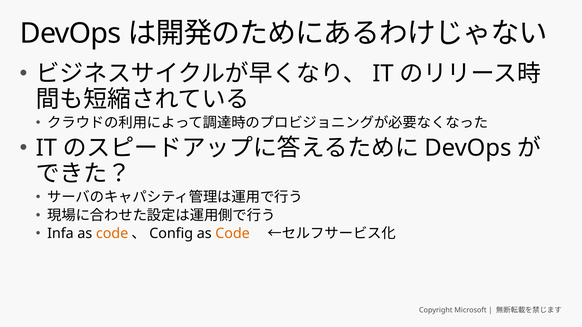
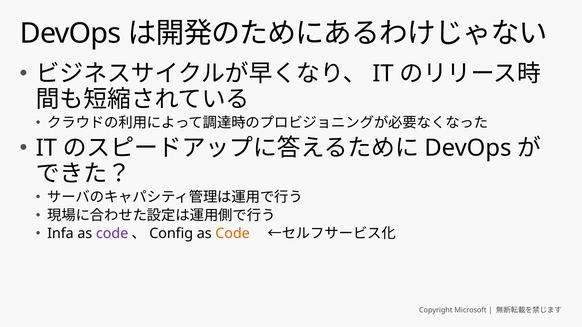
code at (112, 234) colour: orange -> purple
